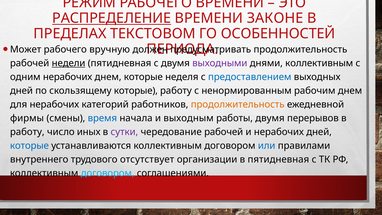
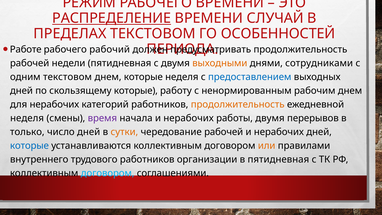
ЗАКОНЕ: ЗАКОНЕ -> СЛУЧАЙ
Может: Может -> Работе
вручную: вручную -> рабочий
недели underline: present -> none
выходными colour: purple -> orange
днями коллективным: коллективным -> сотрудниками
одним нерабочих: нерабочих -> текстовом
фирмы at (27, 118): фирмы -> неделя
время colour: blue -> purple
начала и выходным: выходным -> нерабочих
работу at (27, 132): работу -> только
число иных: иных -> дней
сутки colour: purple -> orange
или colour: blue -> orange
трудового отсутствует: отсутствует -> работников
